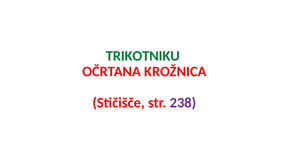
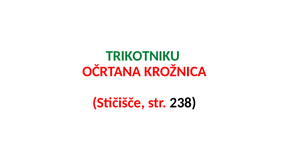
238 colour: purple -> black
